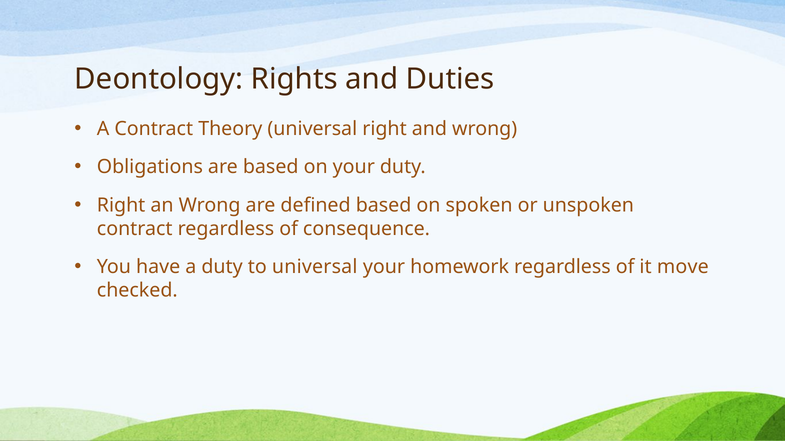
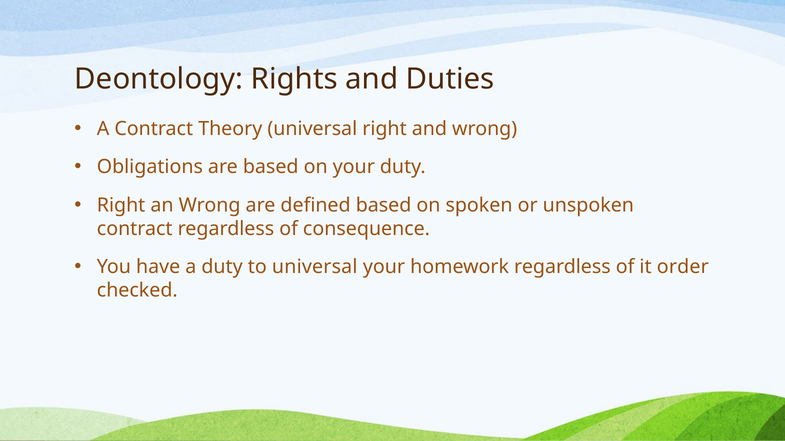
move: move -> order
